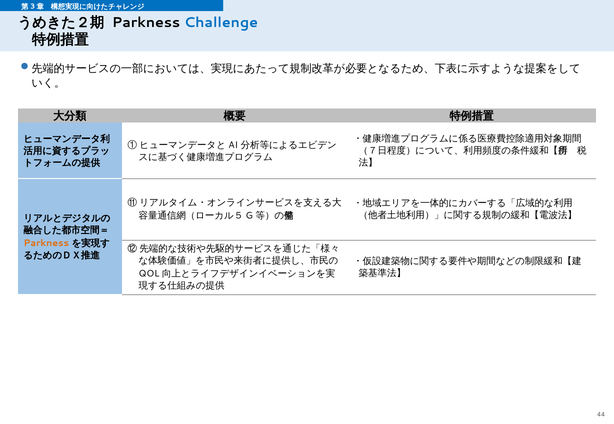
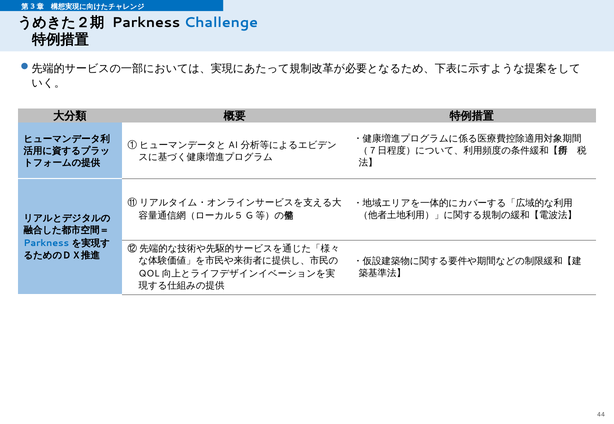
Parkness at (46, 243) colour: orange -> blue
